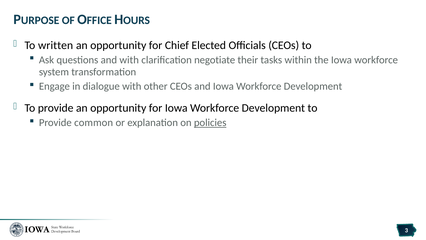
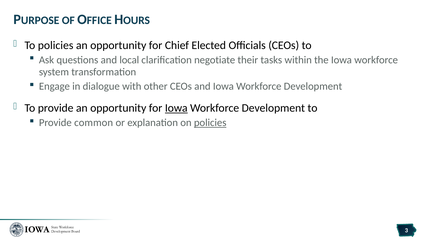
To written: written -> policies
and with: with -> local
Iowa at (176, 108) underline: none -> present
